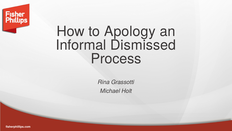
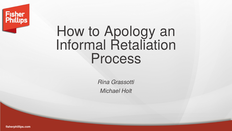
Dismissed: Dismissed -> Retaliation
